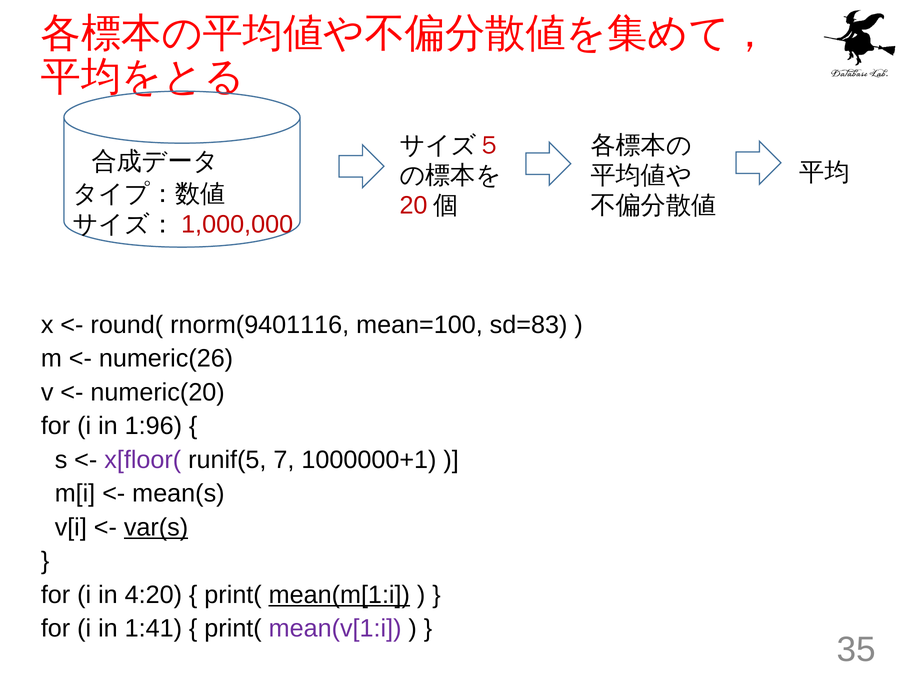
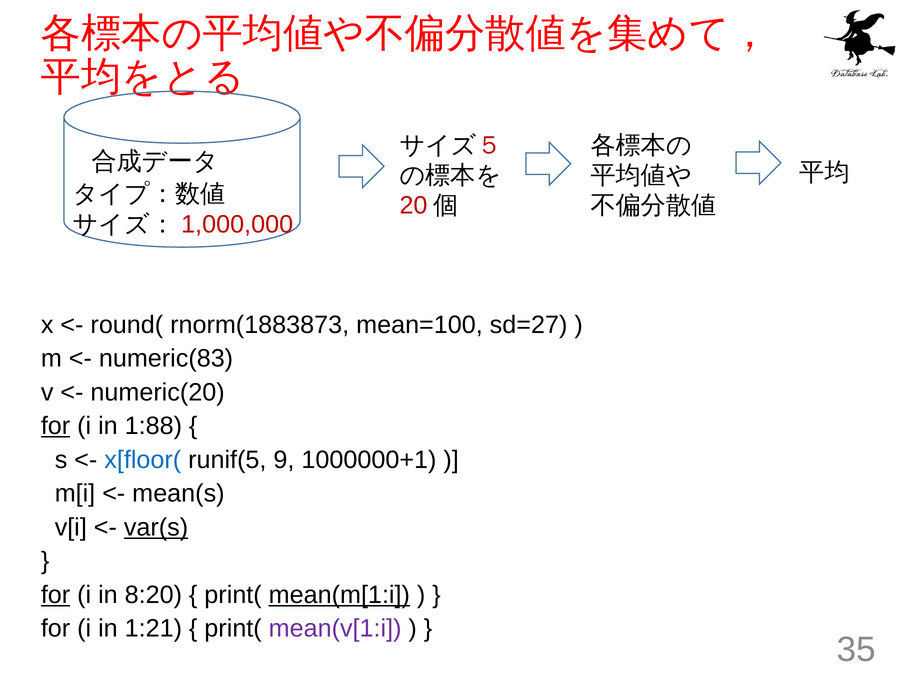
rnorm(9401116: rnorm(9401116 -> rnorm(1883873
sd=83: sd=83 -> sd=27
numeric(26: numeric(26 -> numeric(83
for at (56, 426) underline: none -> present
1:96: 1:96 -> 1:88
x[floor( colour: purple -> blue
7: 7 -> 9
for at (56, 594) underline: none -> present
4:20: 4:20 -> 8:20
1:41: 1:41 -> 1:21
